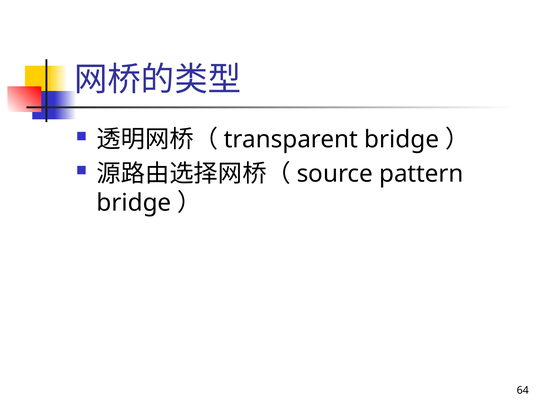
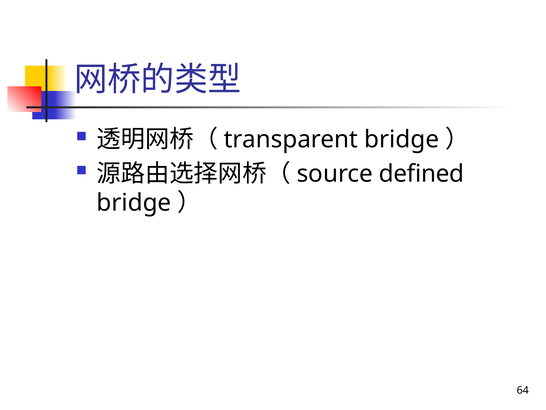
pattern: pattern -> defined
